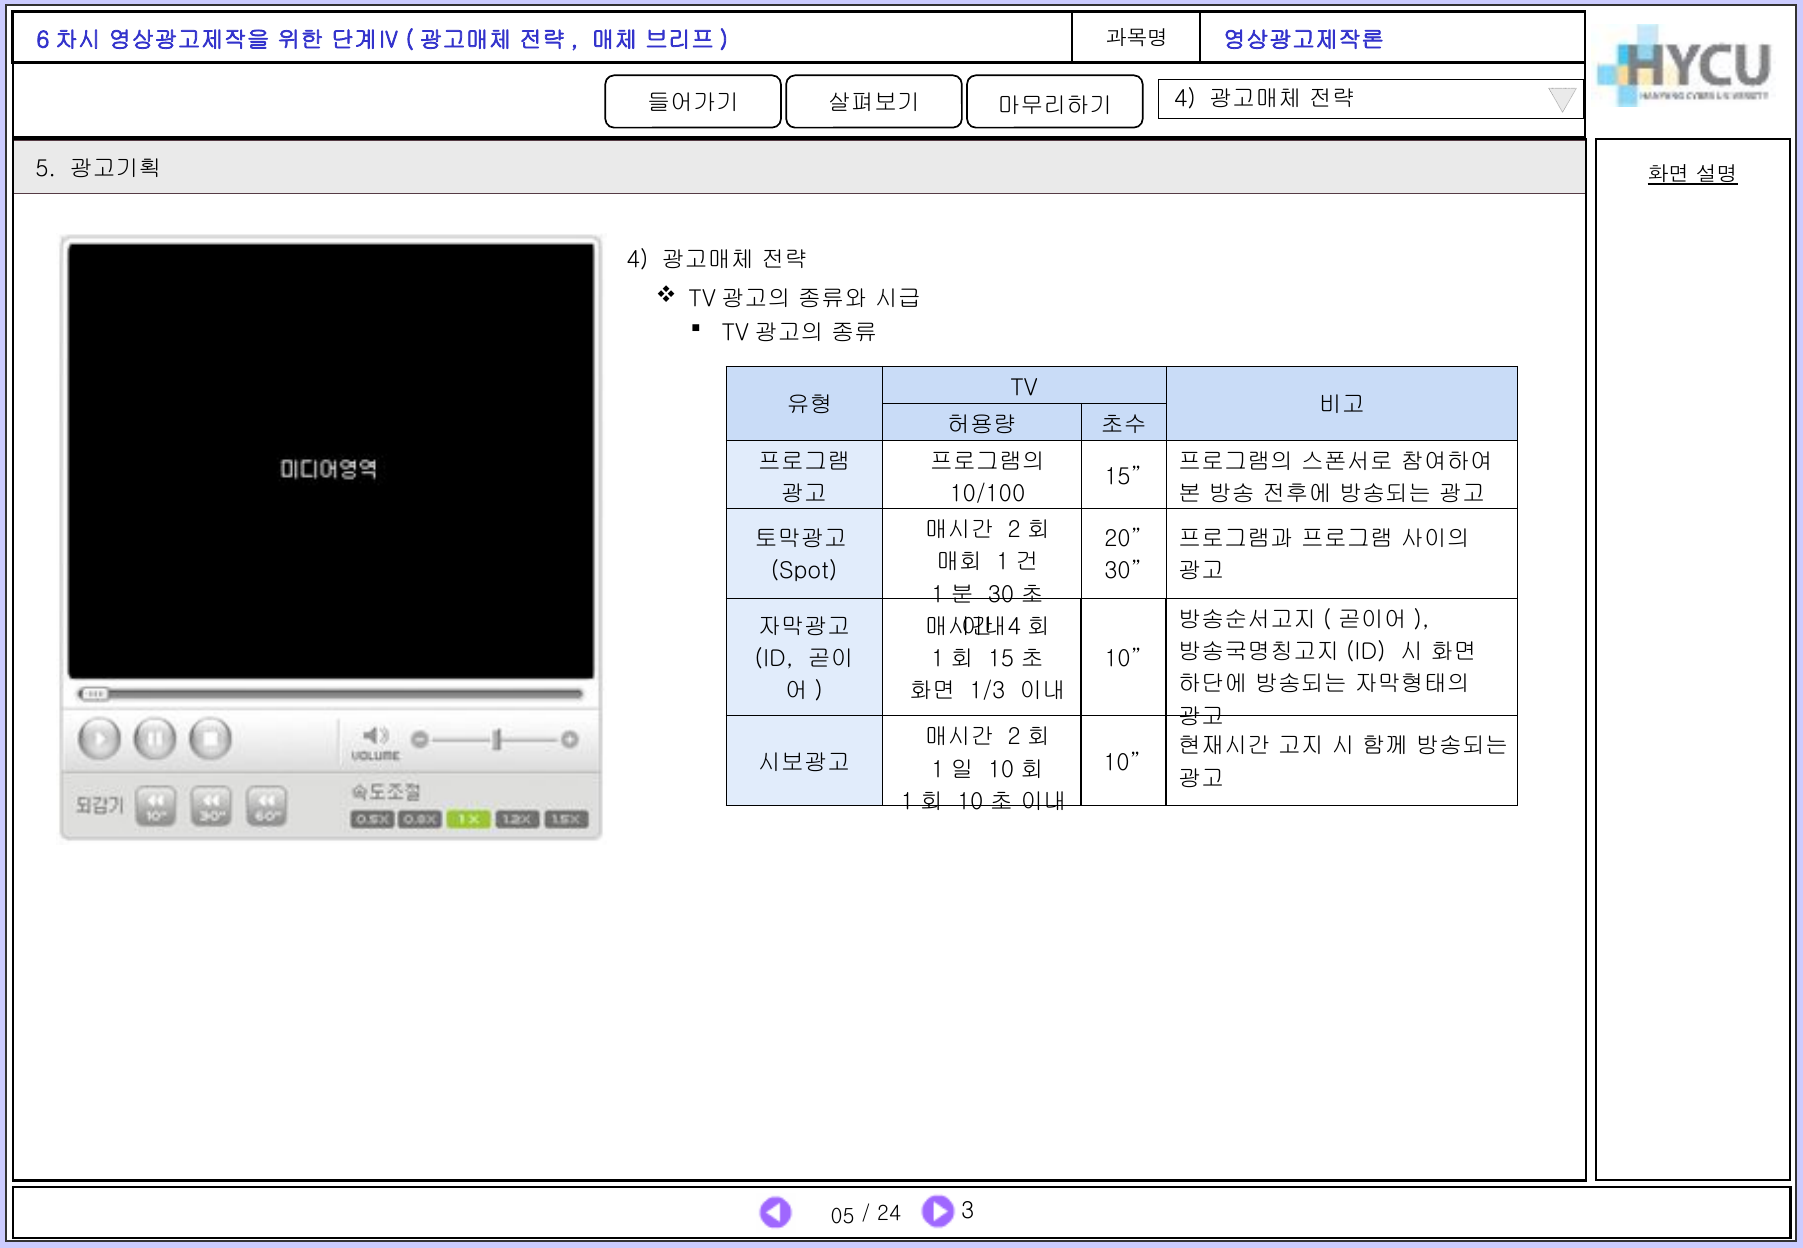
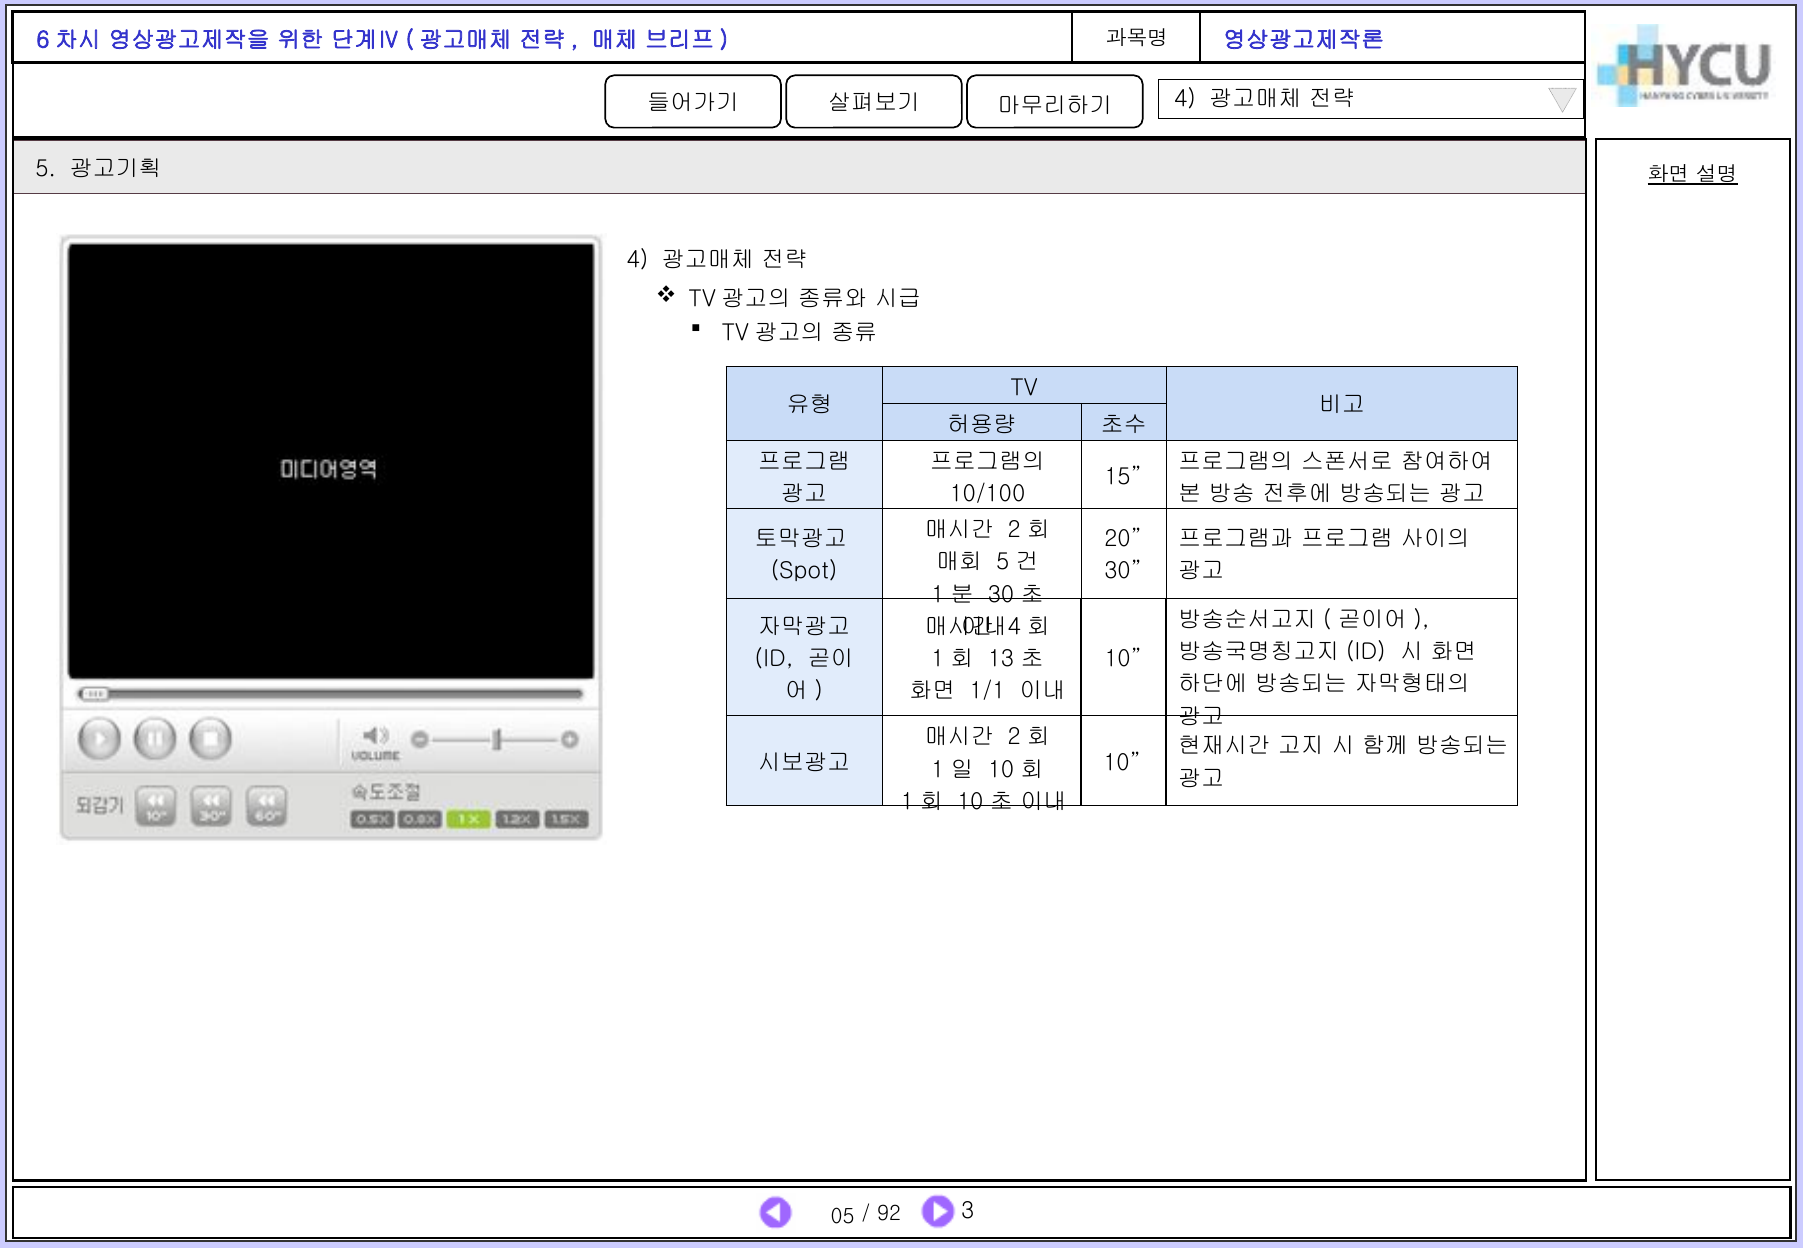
1 at (1003, 562): 1 -> 5
15 at (1001, 659): 15 -> 13
1/3: 1/3 -> 1/1
24: 24 -> 92
